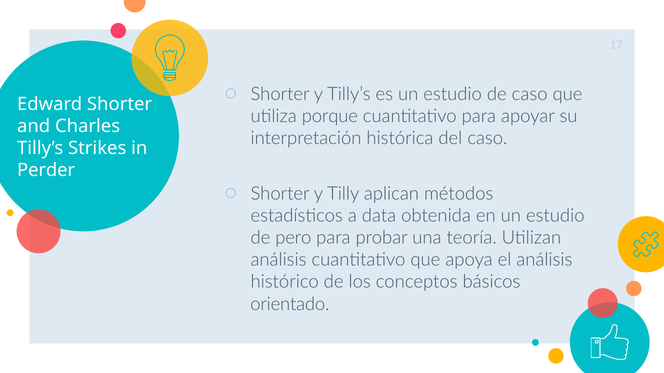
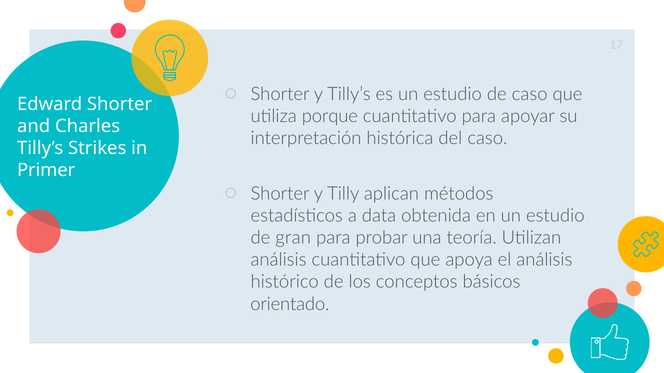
Perder: Perder -> Primer
pero: pero -> gran
